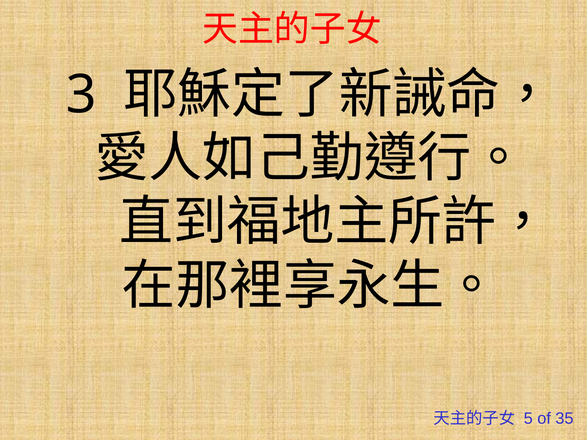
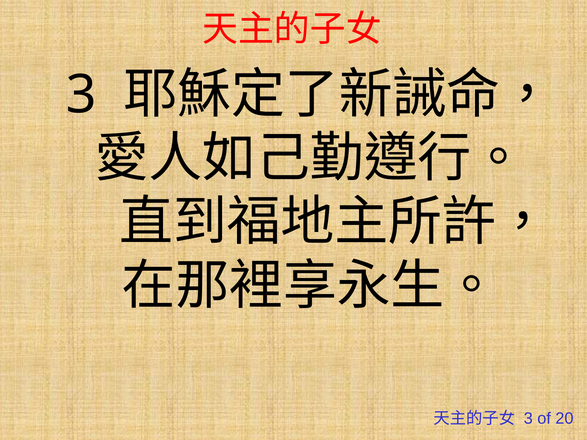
5 at (528, 419): 5 -> 3
35: 35 -> 20
